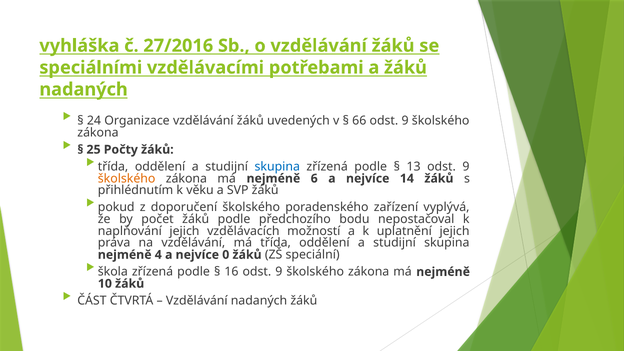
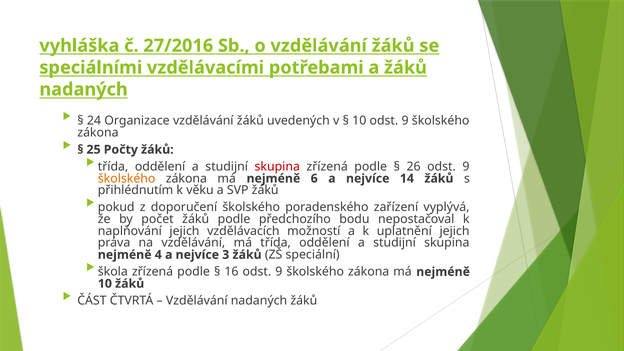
66 at (359, 121): 66 -> 10
skupina at (277, 167) colour: blue -> red
13: 13 -> 26
0: 0 -> 3
